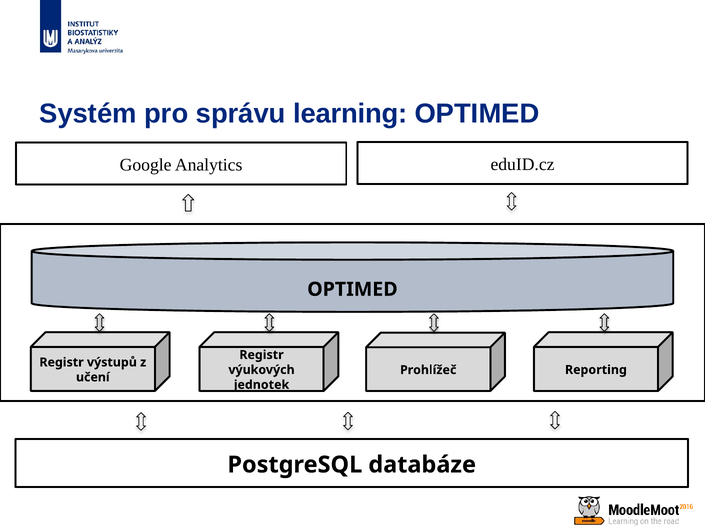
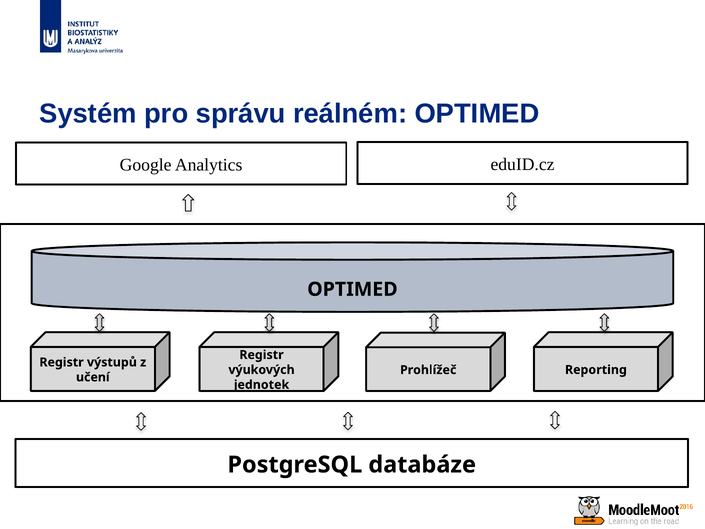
learning: learning -> reálném
